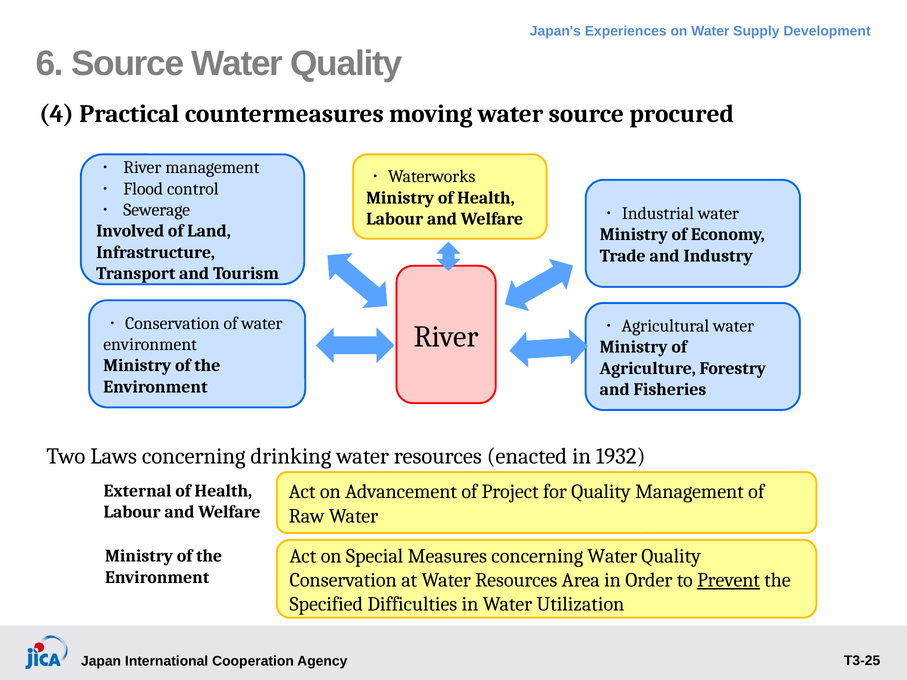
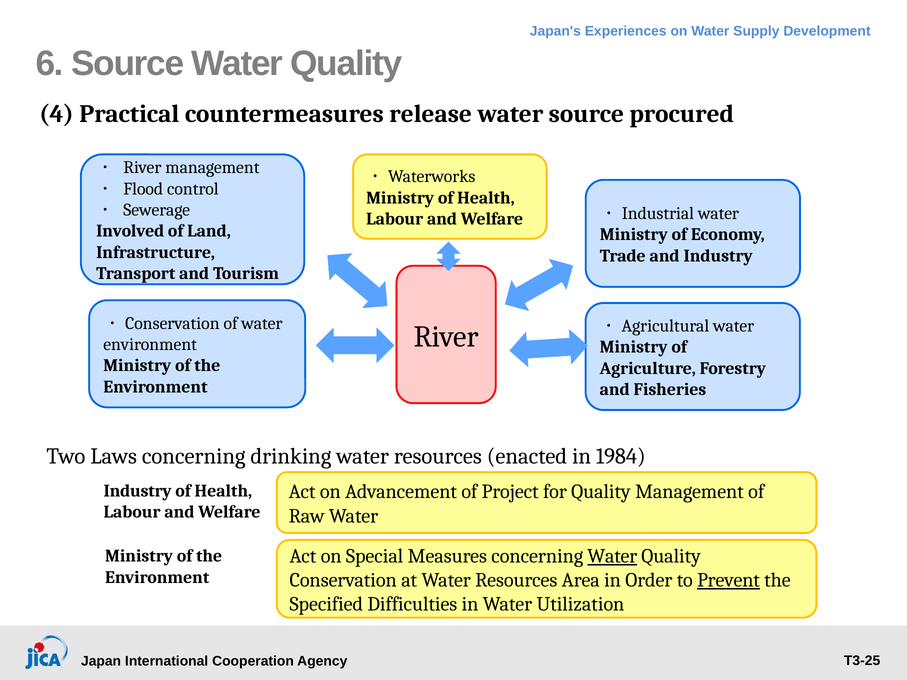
moving: moving -> release
1932: 1932 -> 1984
External at (138, 491): External -> Industry
Water at (612, 556) underline: none -> present
